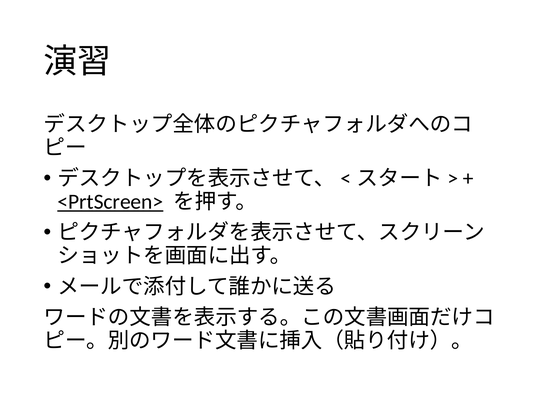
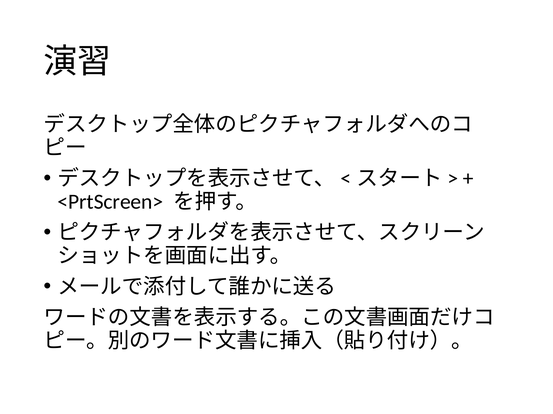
<PrtScreen> underline: present -> none
